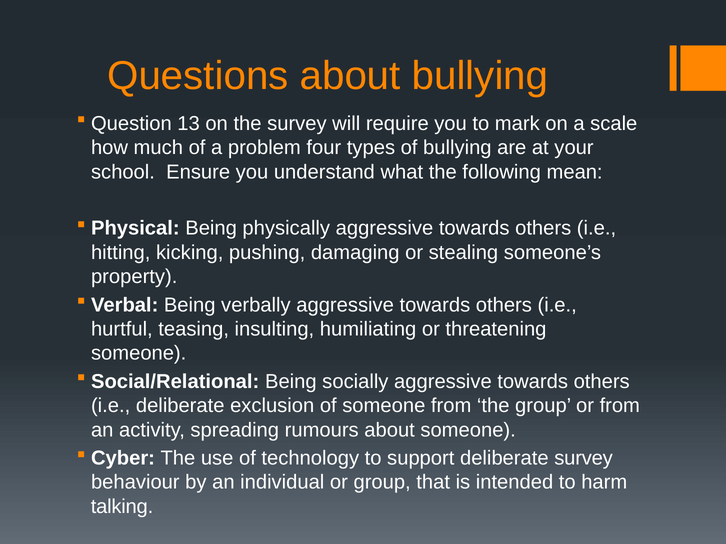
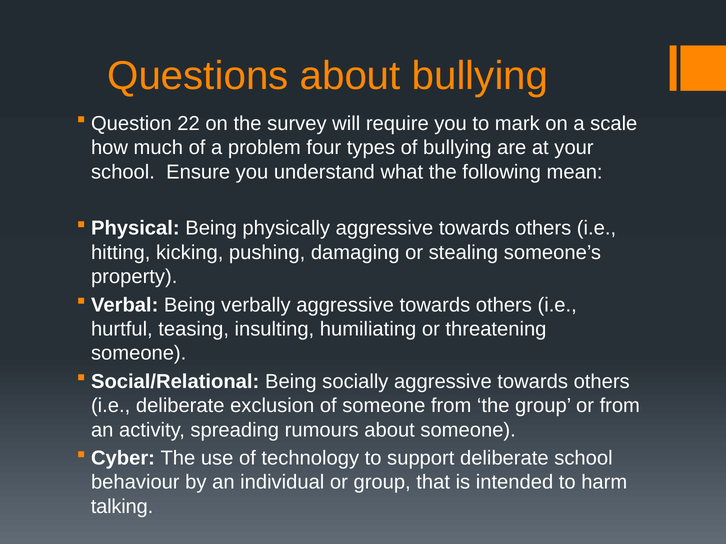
13: 13 -> 22
deliberate survey: survey -> school
